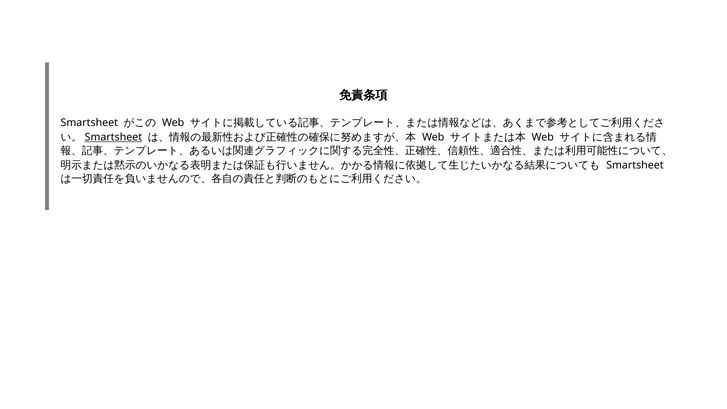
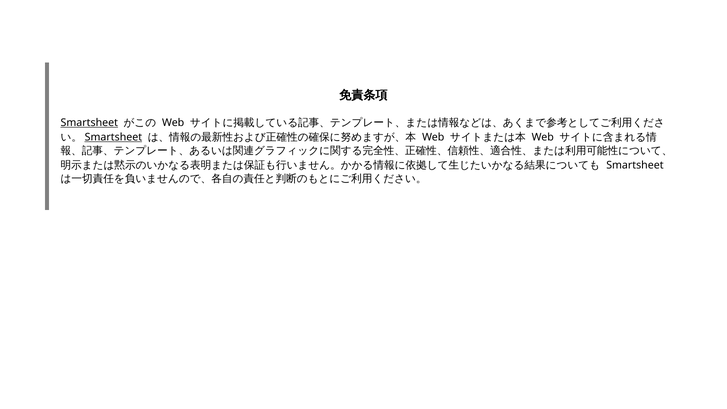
Smartsheet at (89, 123) underline: none -> present
